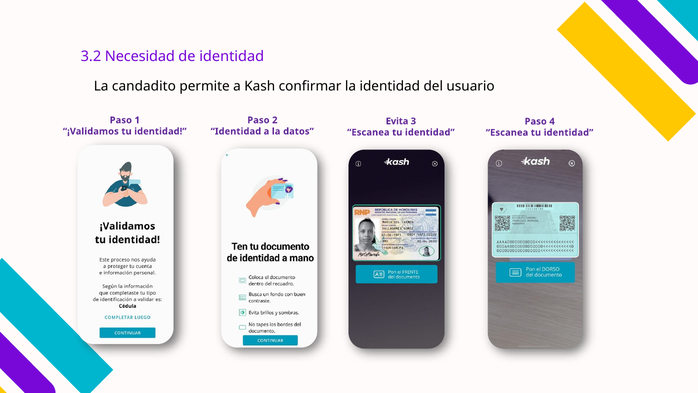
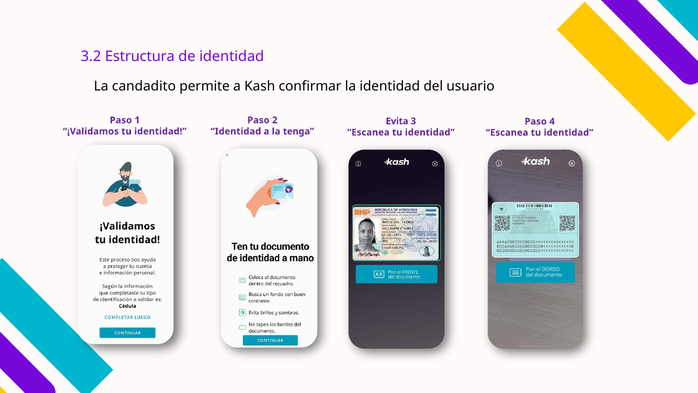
Necesidad: Necesidad -> Estructura
datos: datos -> tenga
